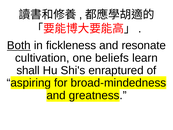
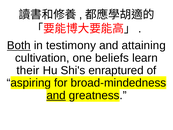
fickleness: fickleness -> testimony
resonate: resonate -> attaining
shall: shall -> their
and at (56, 95) underline: none -> present
